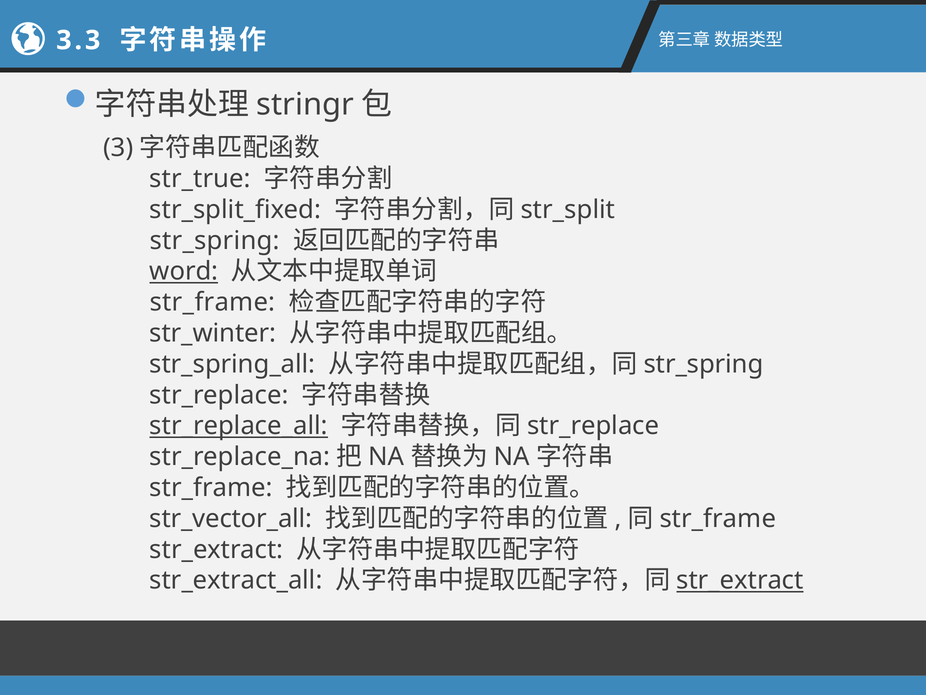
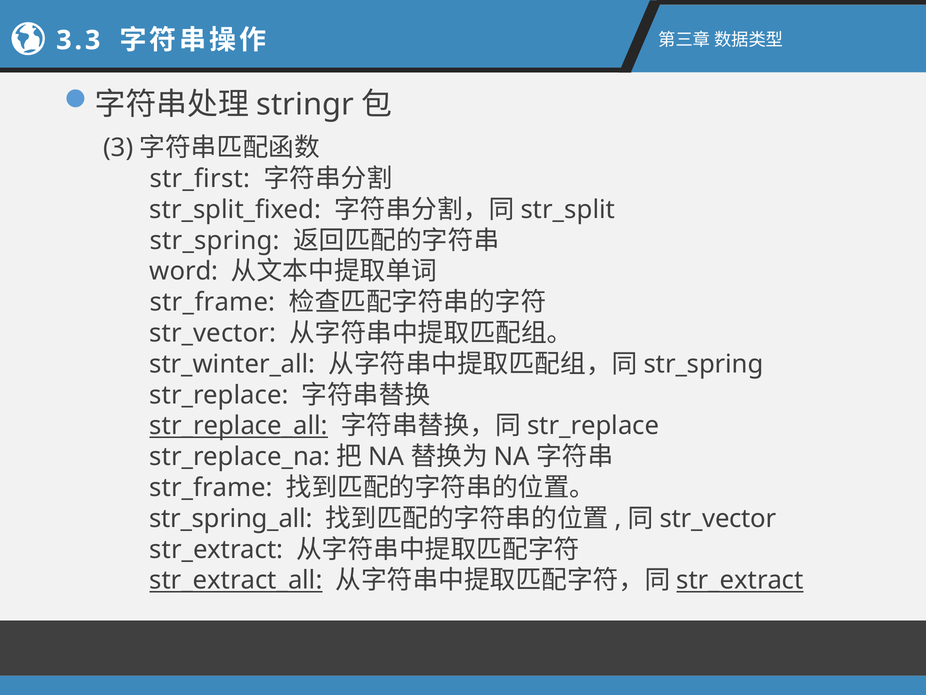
str_true: str_true -> str_first
word underline: present -> none
str_winter at (213, 333): str_winter -> str_vector
str_spring_all: str_spring_all -> str_winter_all
str_vector_all: str_vector_all -> str_spring_all
str_frame at (718, 518): str_frame -> str_vector
str_extract_all underline: none -> present
